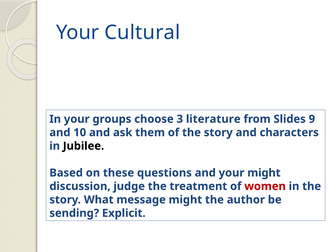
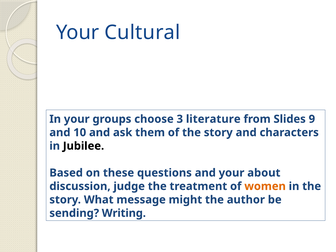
your might: might -> about
women at (265, 186) colour: red -> orange
Explicit: Explicit -> Writing
